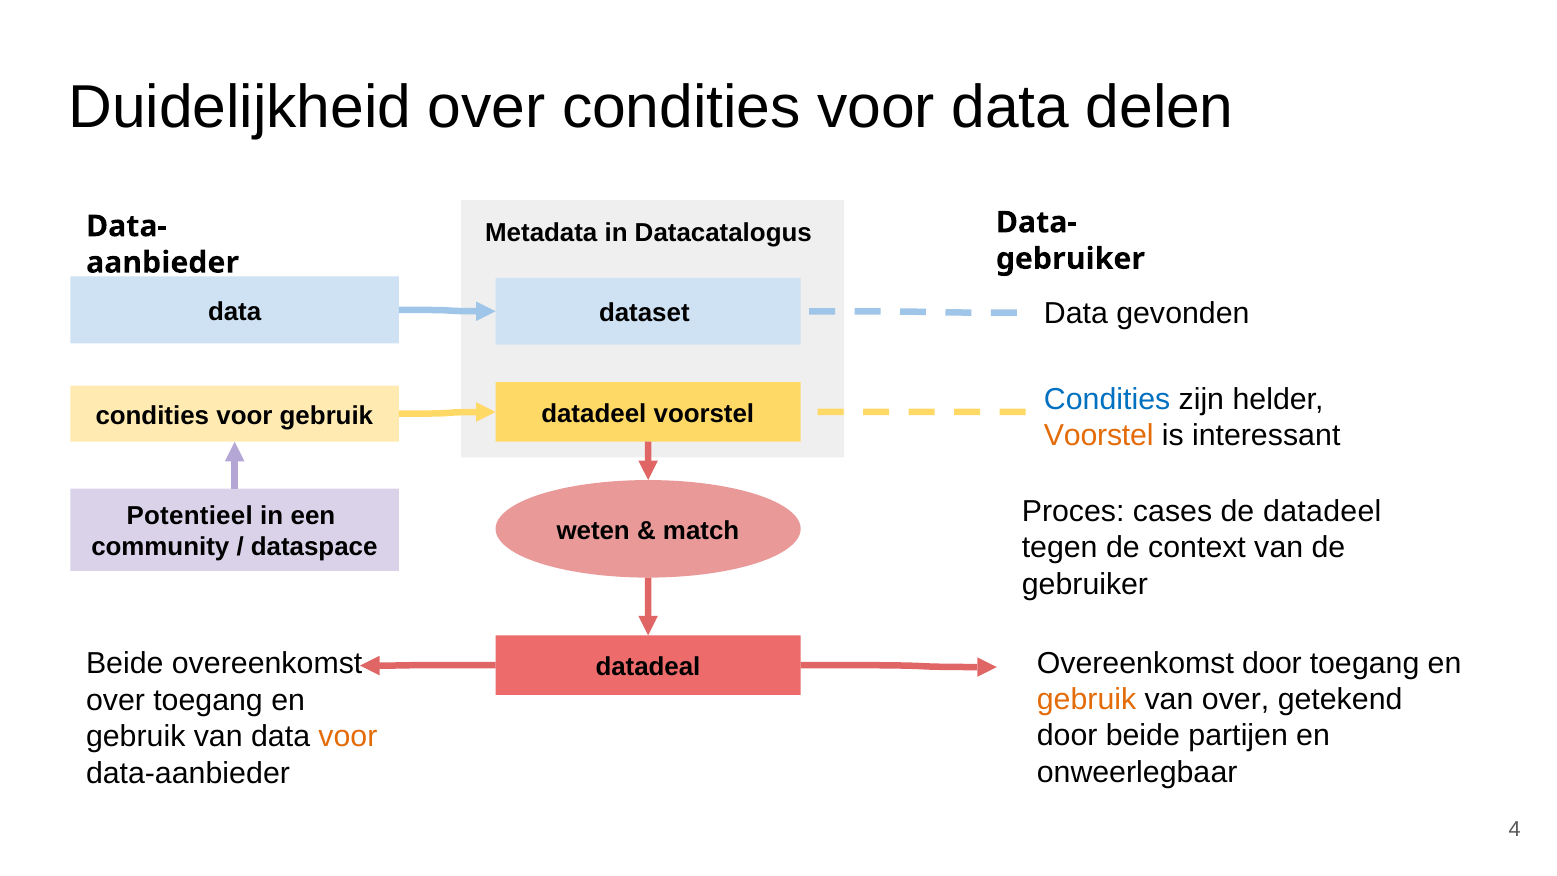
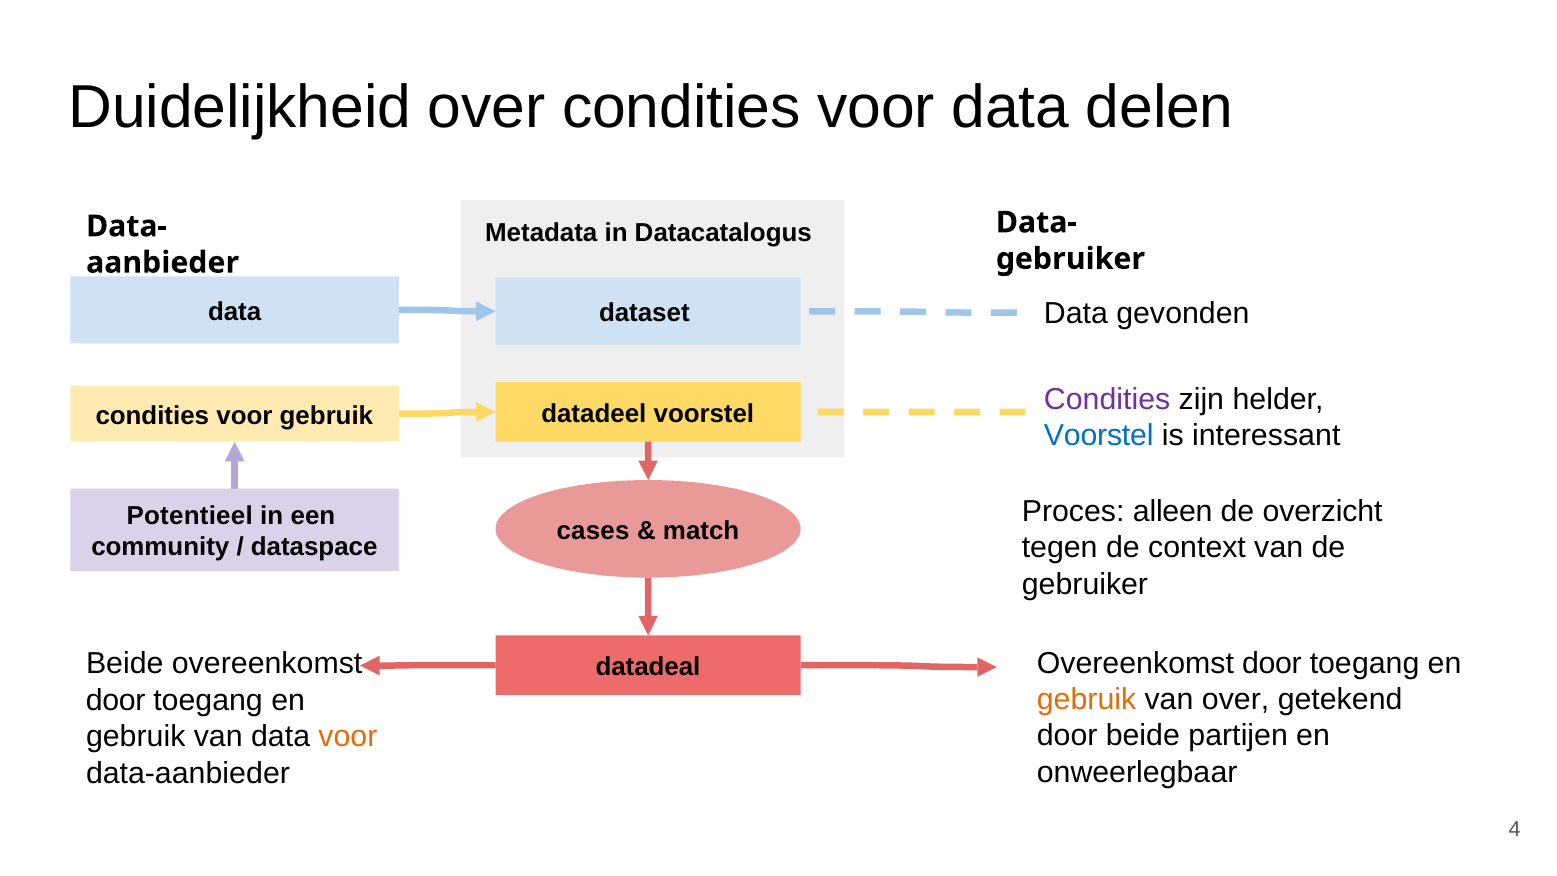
Condities at (1107, 399) colour: blue -> purple
Voorstel at (1099, 436) colour: orange -> blue
cases: cases -> alleen
de datadeel: datadeel -> overzicht
weten: weten -> cases
over at (115, 700): over -> door
